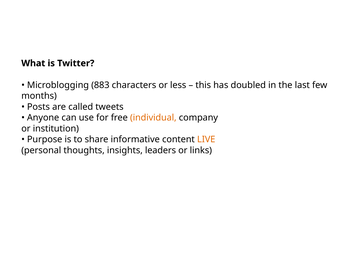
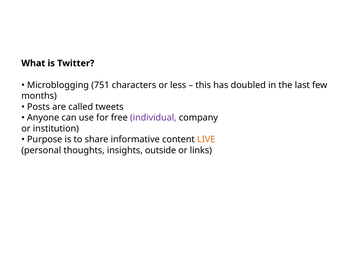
883: 883 -> 751
individual colour: orange -> purple
leaders: leaders -> outside
